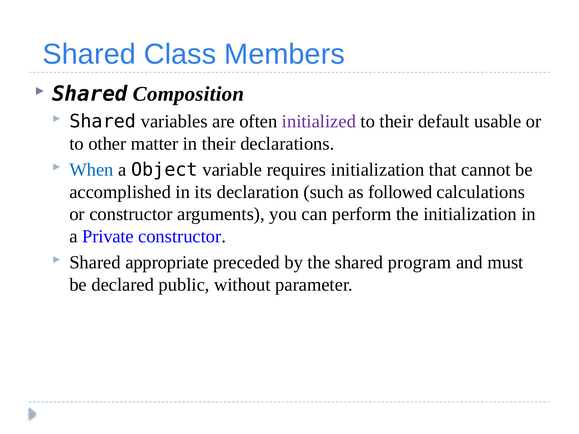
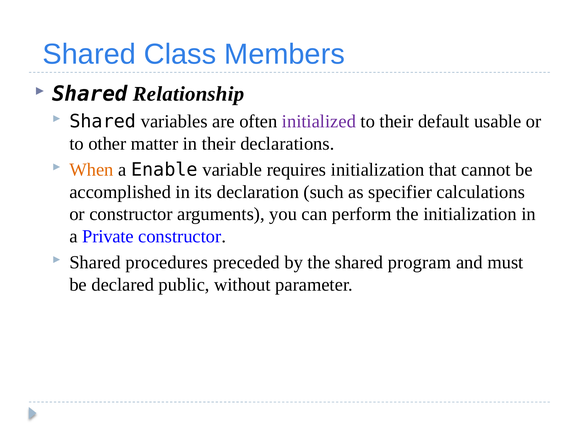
Composition: Composition -> Relationship
When colour: blue -> orange
Object: Object -> Enable
followed: followed -> specifier
appropriate: appropriate -> procedures
